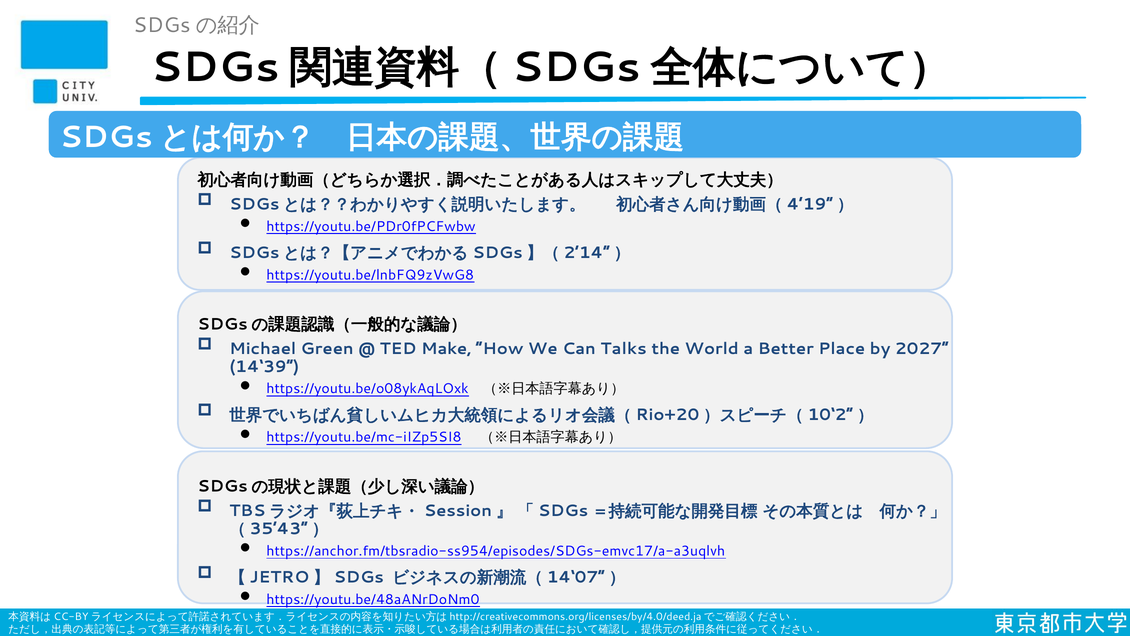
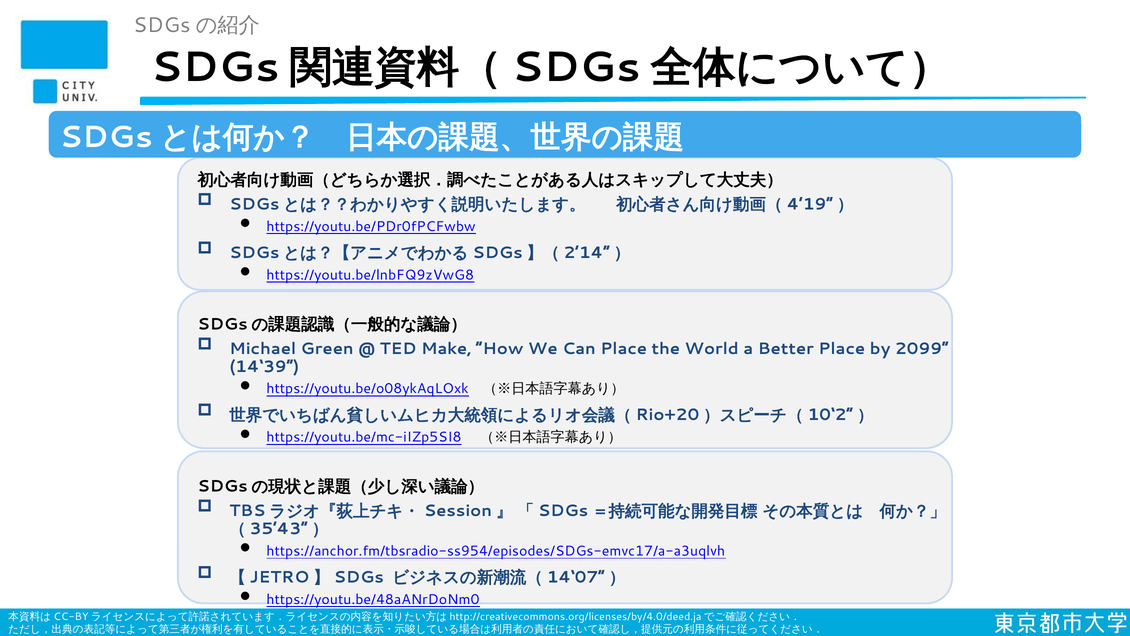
Can Talks: Talks -> Place
2027: 2027 -> 2099
